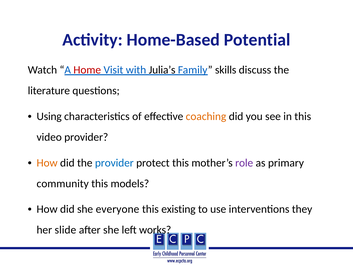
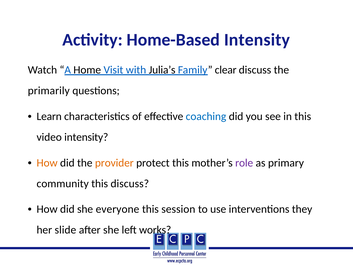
Home-Based Potential: Potential -> Intensity
Home colour: red -> black
skills: skills -> clear
literature: literature -> primarily
Using: Using -> Learn
coaching colour: orange -> blue
video provider: provider -> intensity
provider at (114, 163) colour: blue -> orange
this models: models -> discuss
existing: existing -> session
